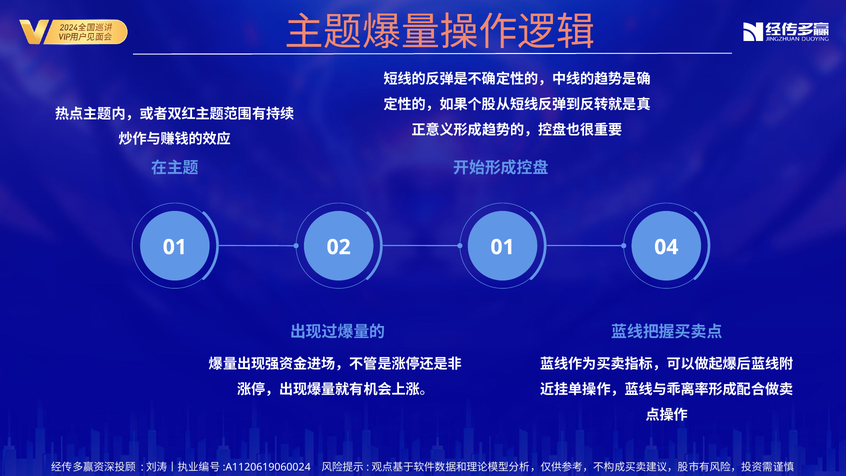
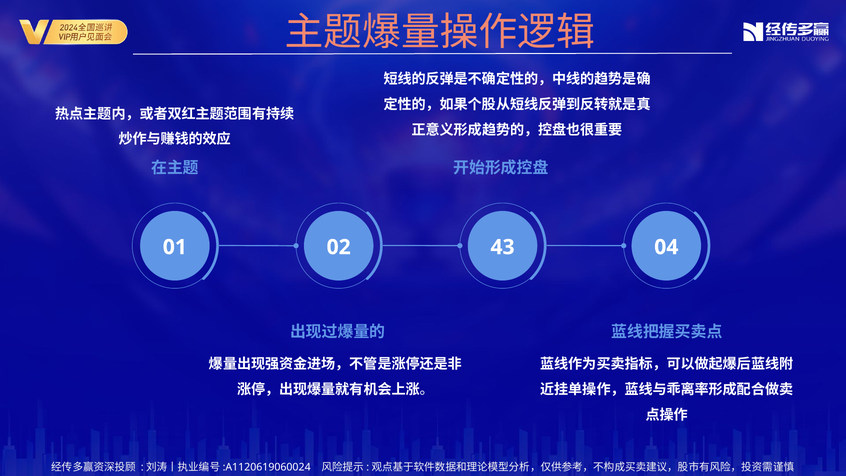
02 01: 01 -> 43
